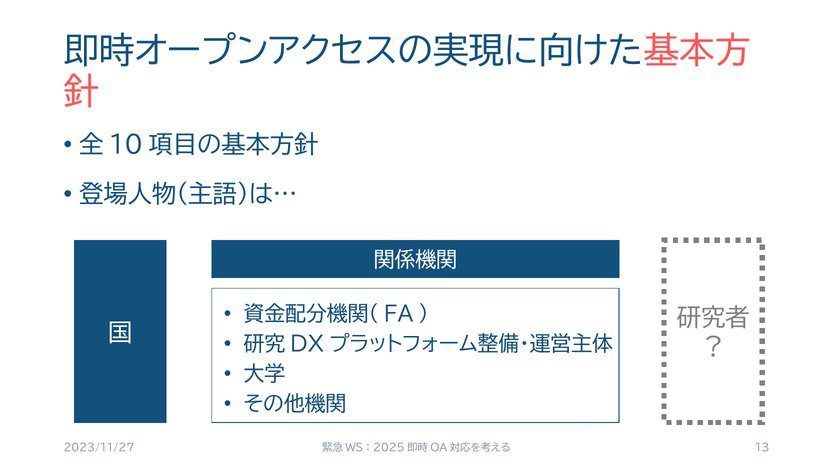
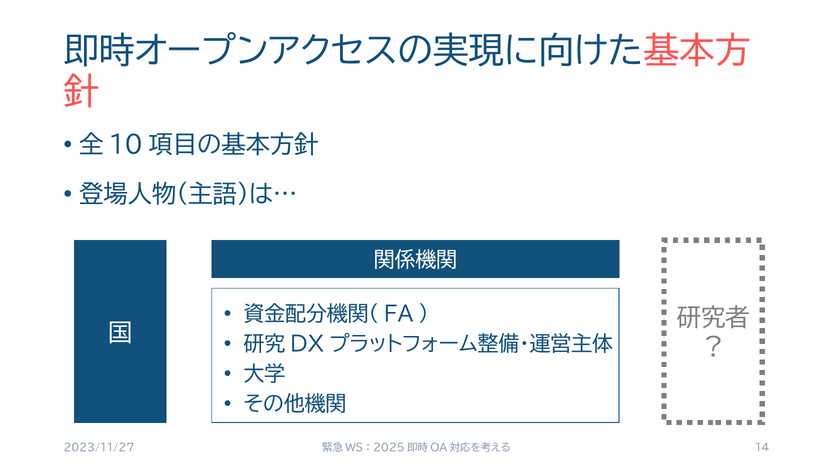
13: 13 -> 14
